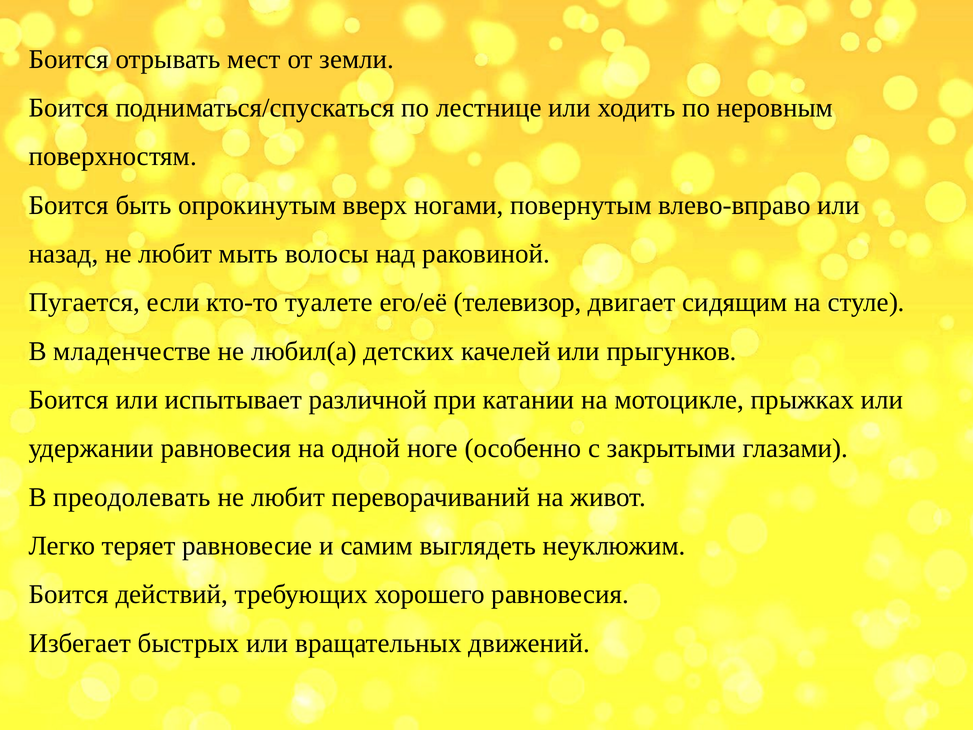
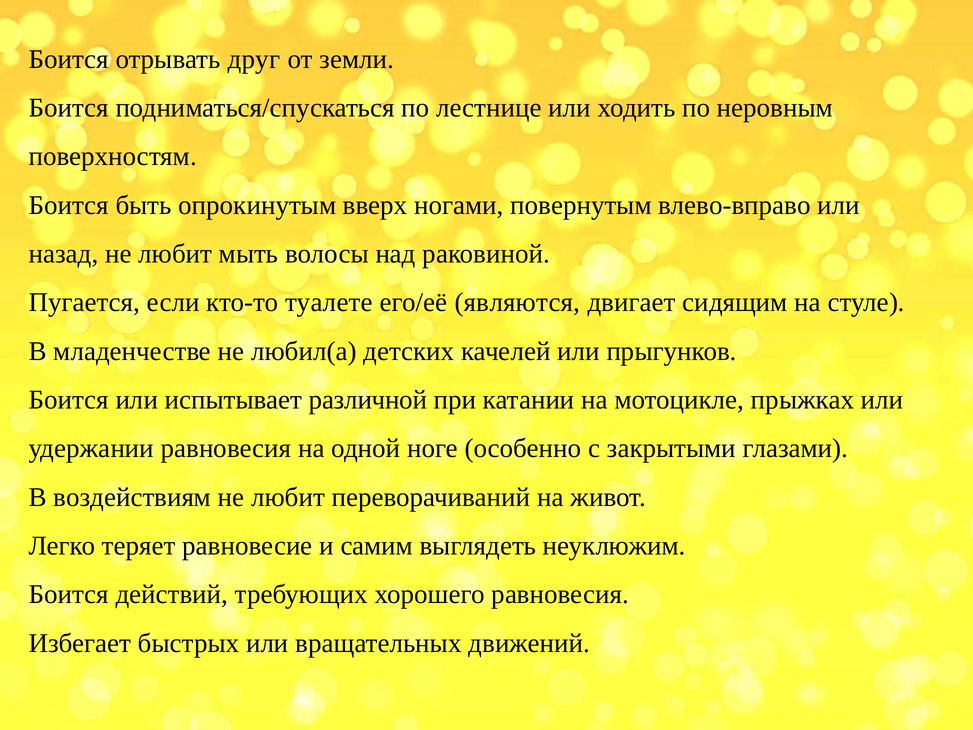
мест: мест -> друг
телевизор: телевизор -> являются
преодолевать: преодолевать -> воздействиям
